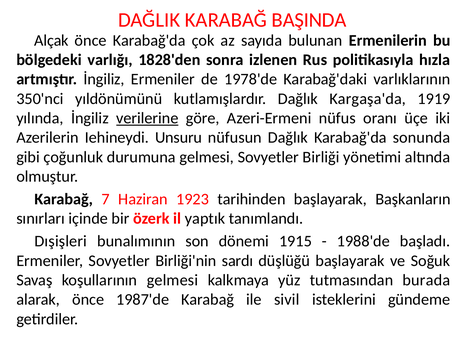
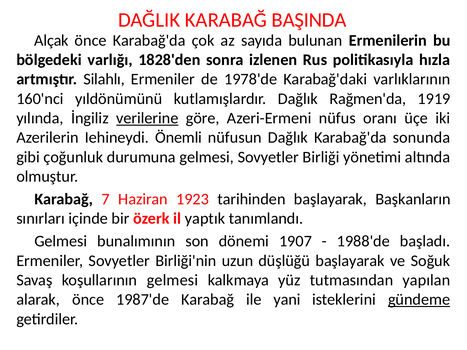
artmıştır İngiliz: İngiliz -> Silahlı
350'nci: 350'nci -> 160'nci
Kargaşa'da: Kargaşa'da -> Rağmen'da
Unsuru: Unsuru -> Önemli
Dışişleri at (61, 241): Dışişleri -> Gelmesi
1915: 1915 -> 1907
sardı: sardı -> uzun
burada: burada -> yapılan
sivil: sivil -> yani
gündeme underline: none -> present
